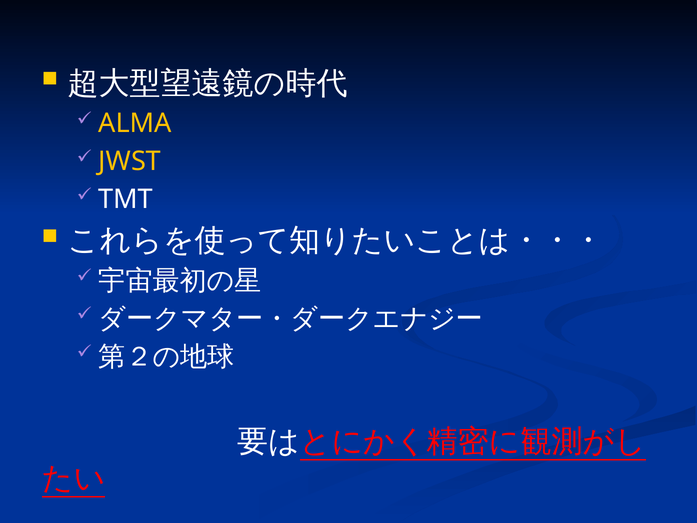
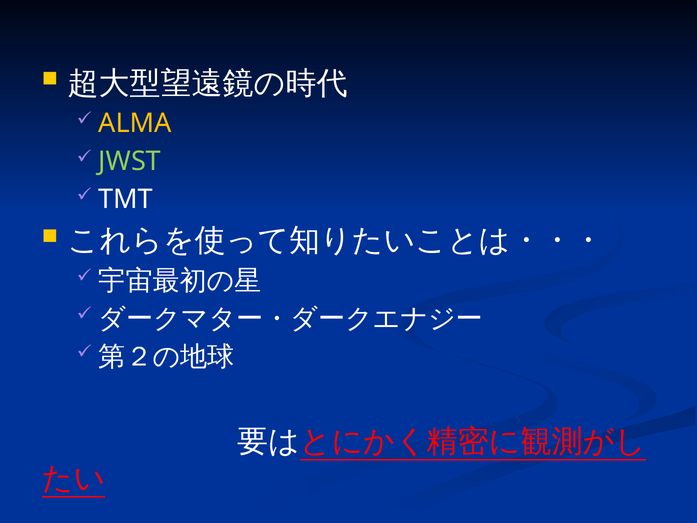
JWST colour: yellow -> light green
